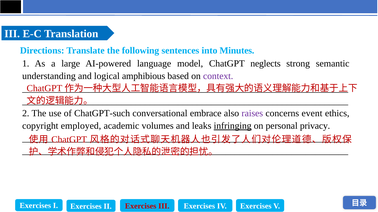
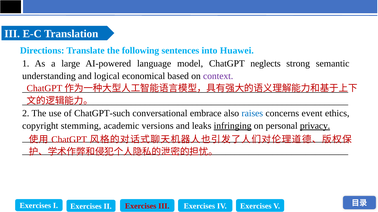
Minutes: Minutes -> Huawei
amphibious: amphibious -> economical
raises colour: purple -> blue
employed: employed -> stemming
volumes: volumes -> versions
privacy underline: none -> present
